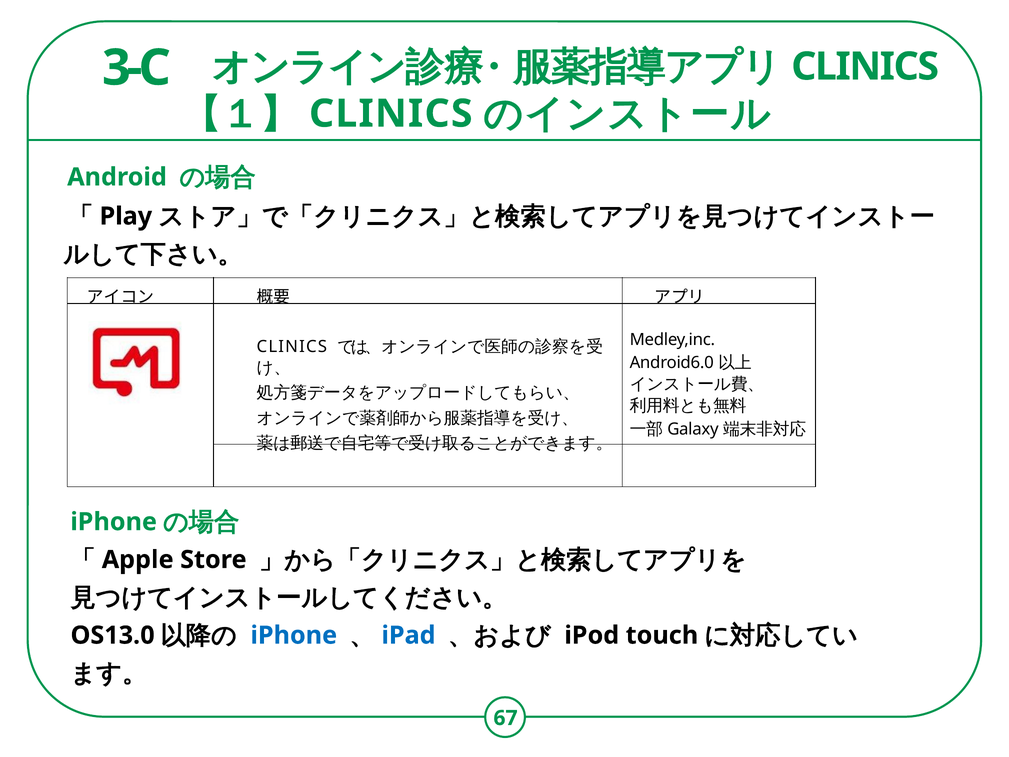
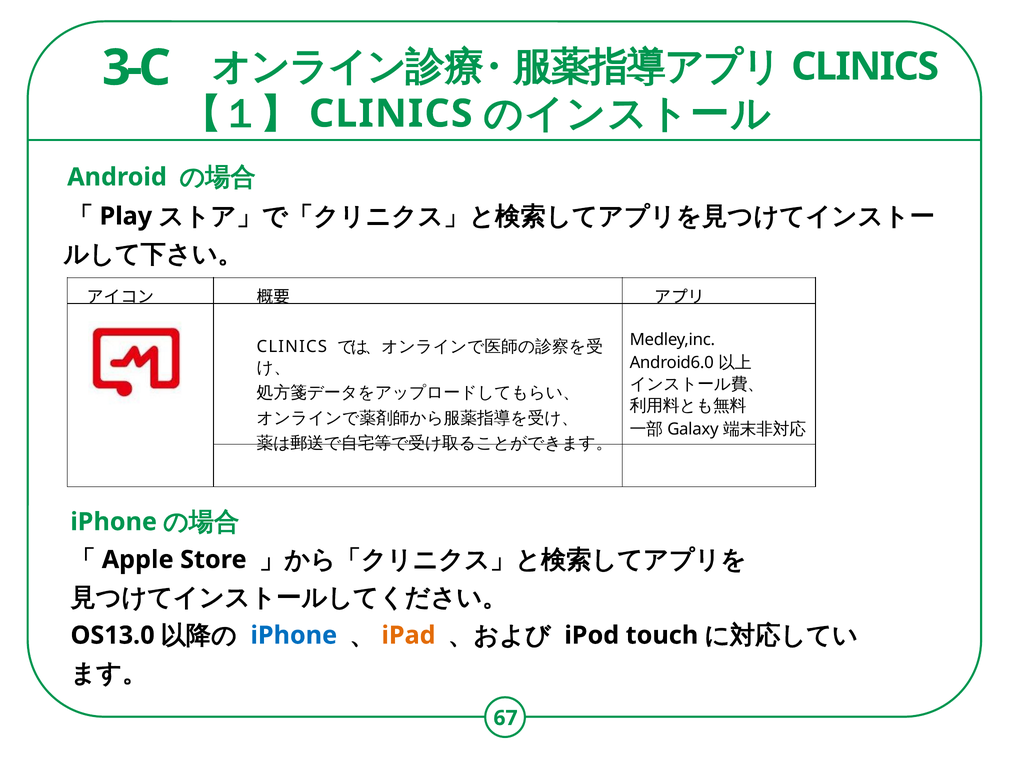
iPad colour: blue -> orange
